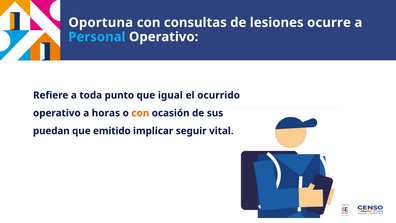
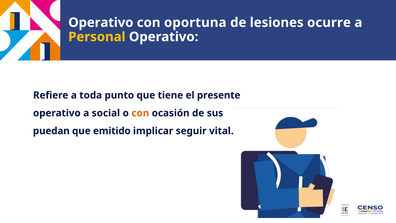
Oportuna at (101, 23): Oportuna -> Operativo
consultas: consultas -> oportuna
Personal colour: light blue -> yellow
igual: igual -> tiene
ocurrido: ocurrido -> presente
horas: horas -> social
